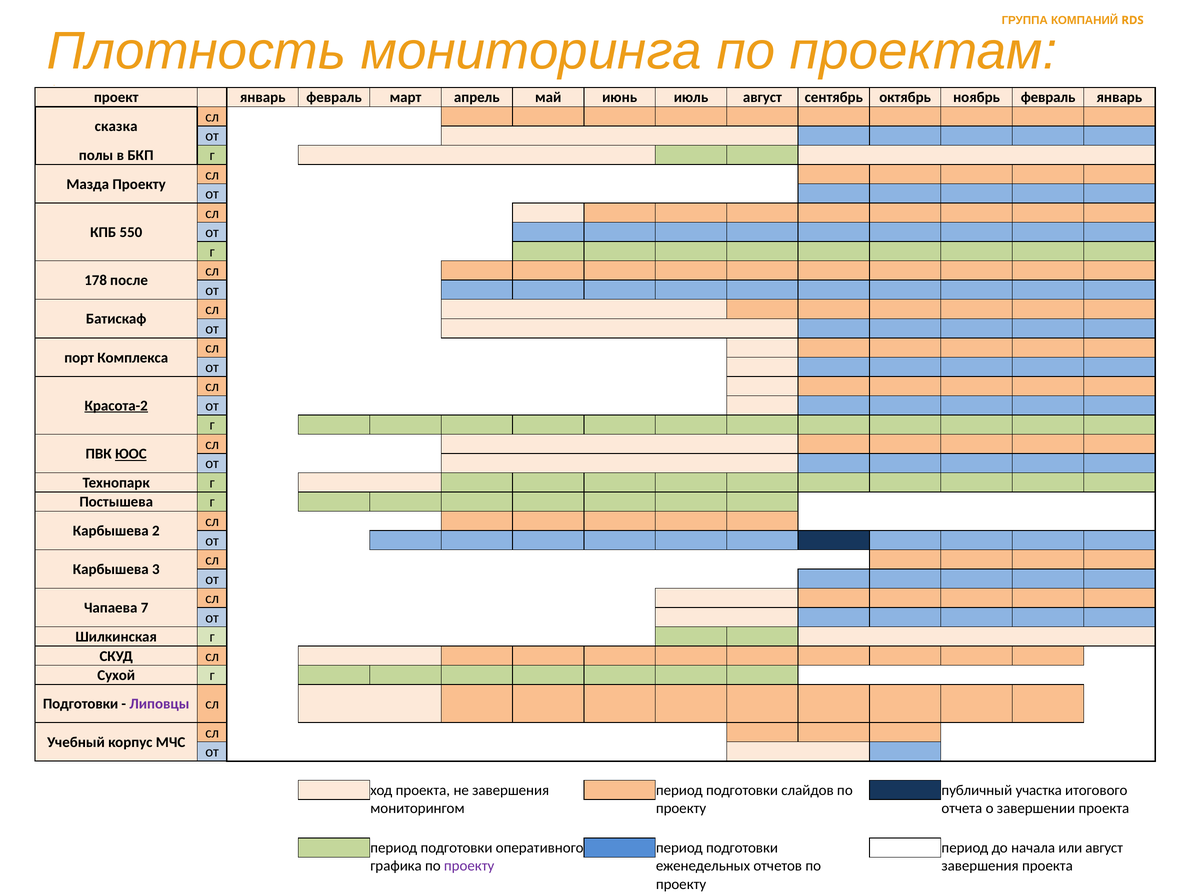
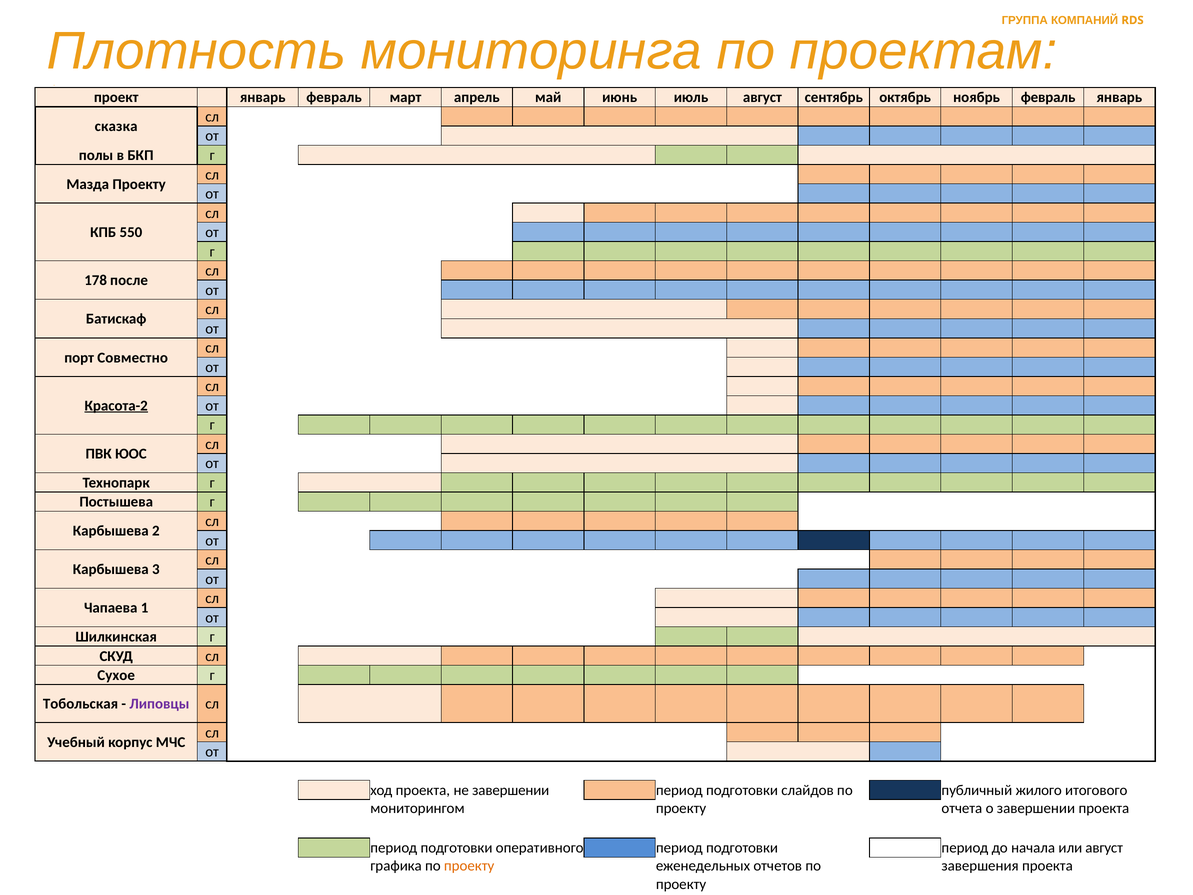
Комплекса: Комплекса -> Совместно
ЮОС underline: present -> none
7: 7 -> 1
Сухой: Сухой -> Сухое
Подготовки at (81, 704): Подготовки -> Тобольская
не завершения: завершения -> завершении
участка: участка -> жилого
проекту at (469, 866) colour: purple -> orange
